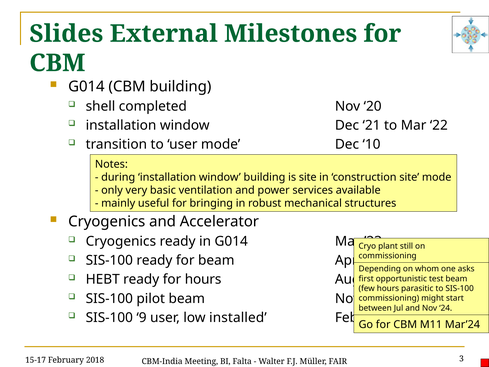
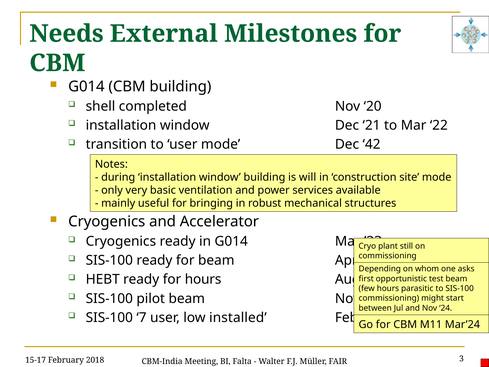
Slides: Slides -> Needs
10: 10 -> 42
is site: site -> will
9: 9 -> 7
